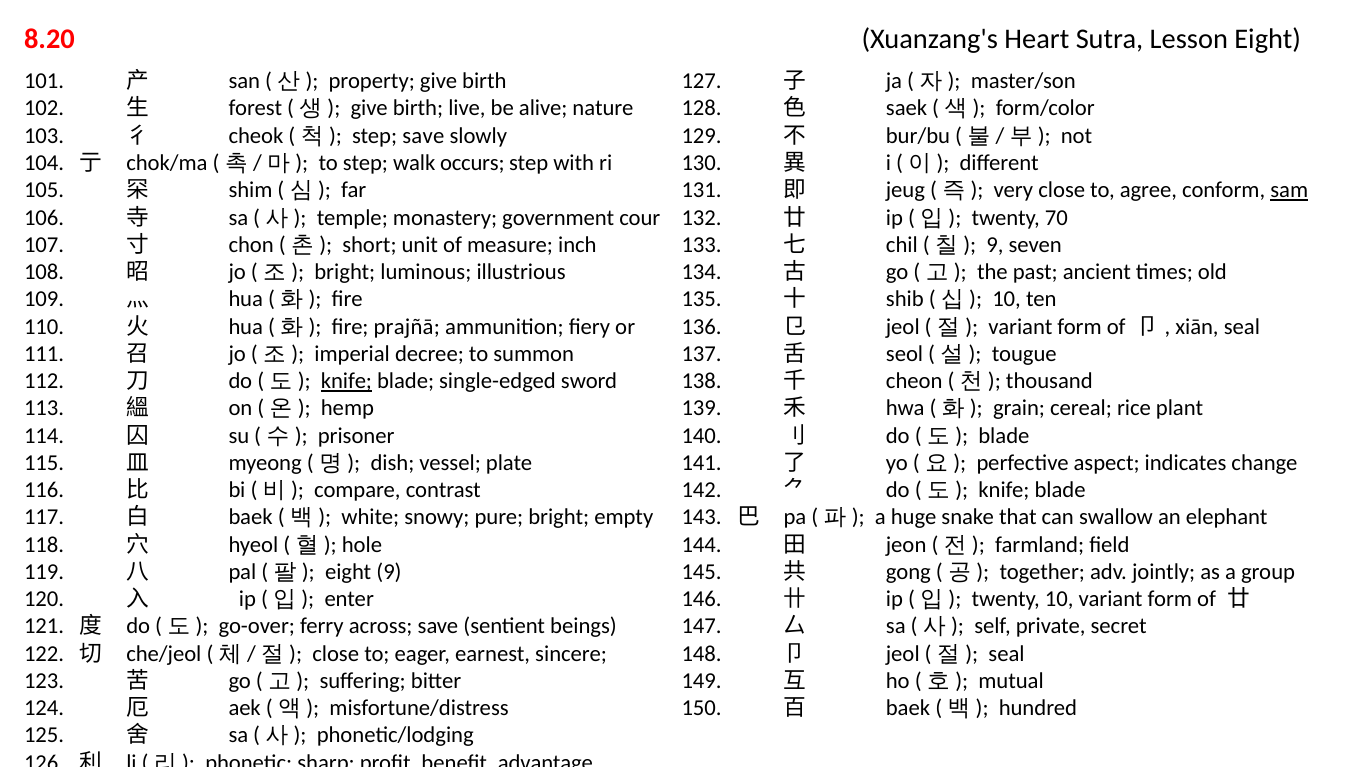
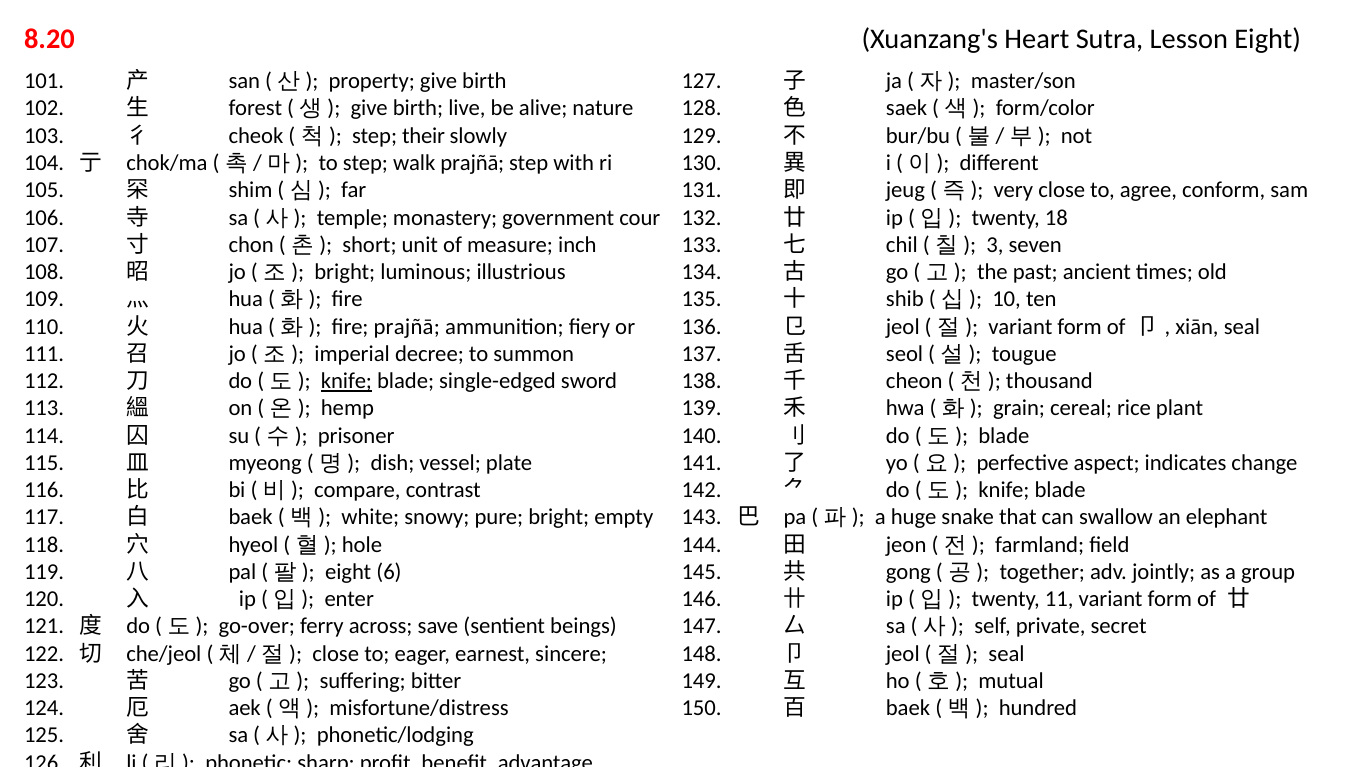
step save: save -> their
walk occurs: occurs -> prajñā
sam underline: present -> none
70: 70 -> 18
9 at (995, 245): 9 -> 3
eight 9: 9 -> 6
twenty 10: 10 -> 11
